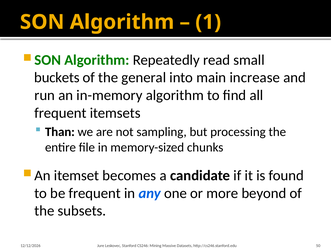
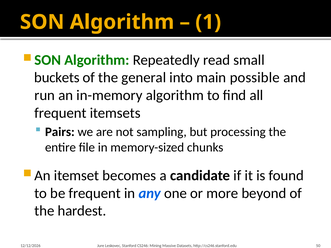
increase: increase -> possible
Than: Than -> Pairs
subsets: subsets -> hardest
